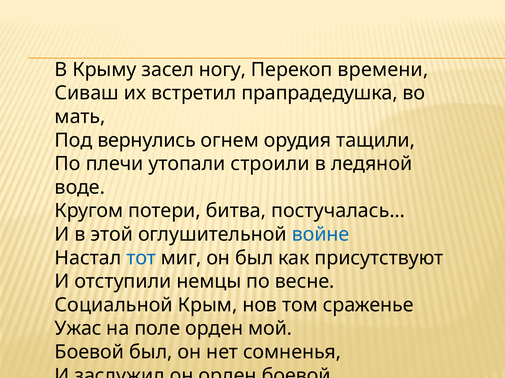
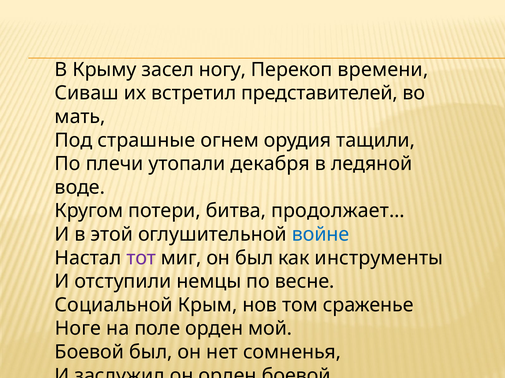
прапрадедушка: прапрадедушка -> представителей
вернулись: вернулись -> страшные
строили: строили -> декабря
постучалась…: постучалась… -> продолжает…
тот colour: blue -> purple
присутствуют: присутствуют -> инструменты
Ужас: Ужас -> Ноге
